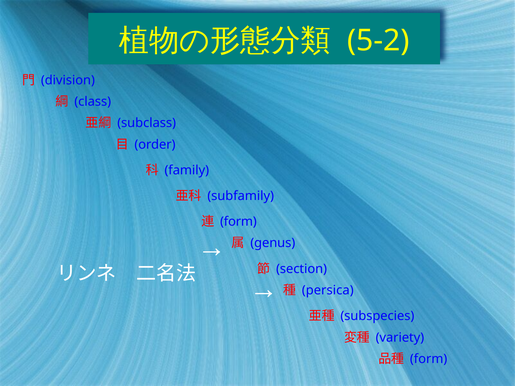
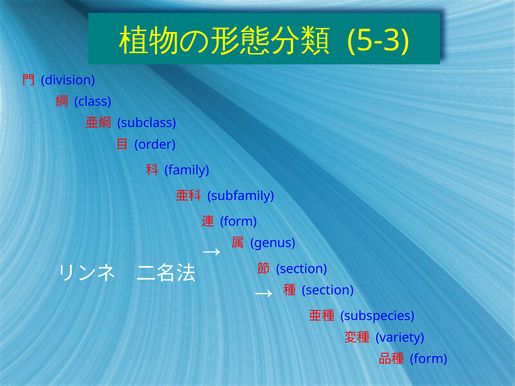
5-2: 5-2 -> 5-3
persica at (328, 290): persica -> section
